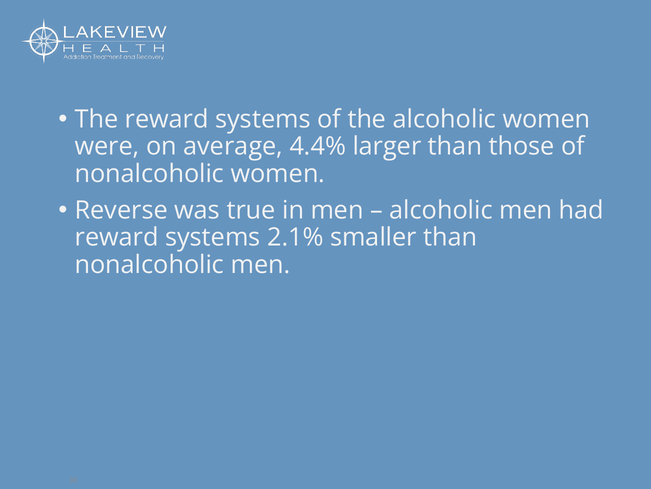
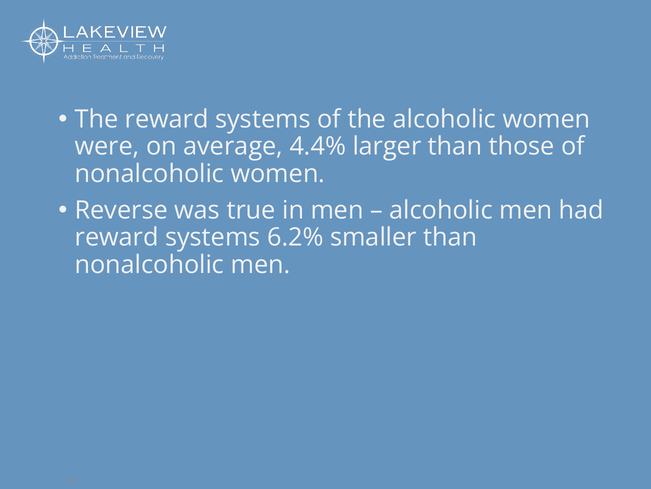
2.1%: 2.1% -> 6.2%
